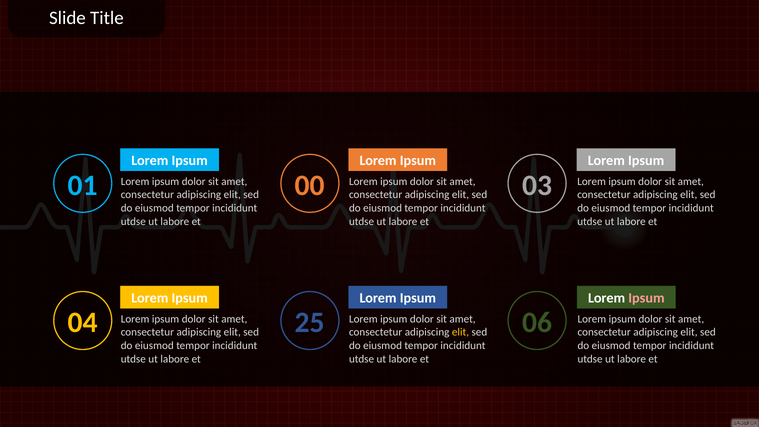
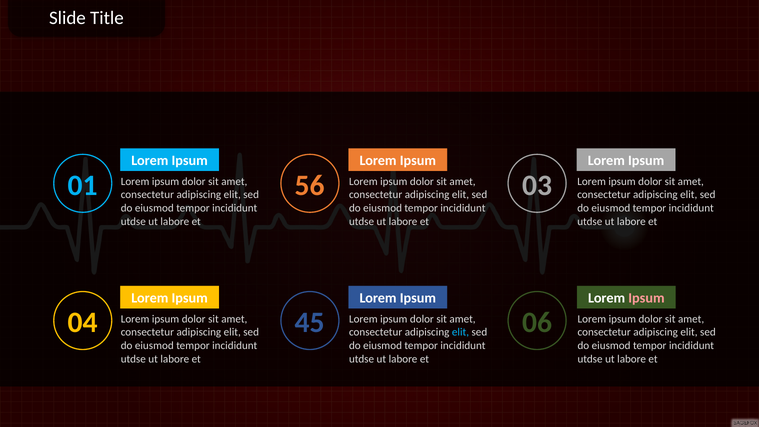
00: 00 -> 56
25: 25 -> 45
elit at (460, 332) colour: yellow -> light blue
